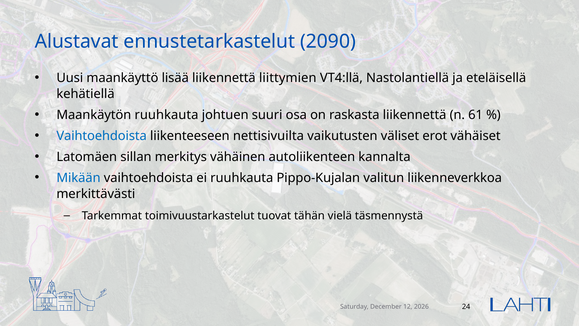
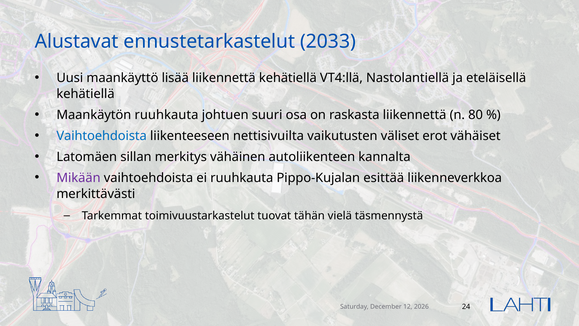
2090: 2090 -> 2033
liikennettä liittymien: liittymien -> kehätiellä
61: 61 -> 80
Mikään colour: blue -> purple
valitun: valitun -> esittää
